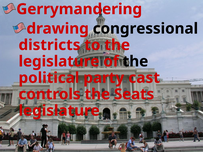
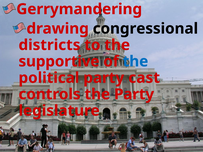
legislature at (59, 62): legislature -> supportive
the at (135, 62) colour: black -> blue
the Seats: Seats -> Party
